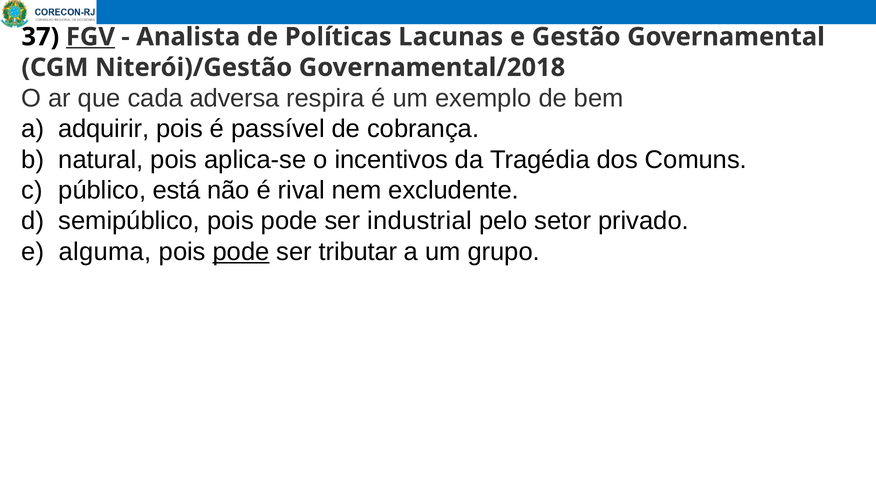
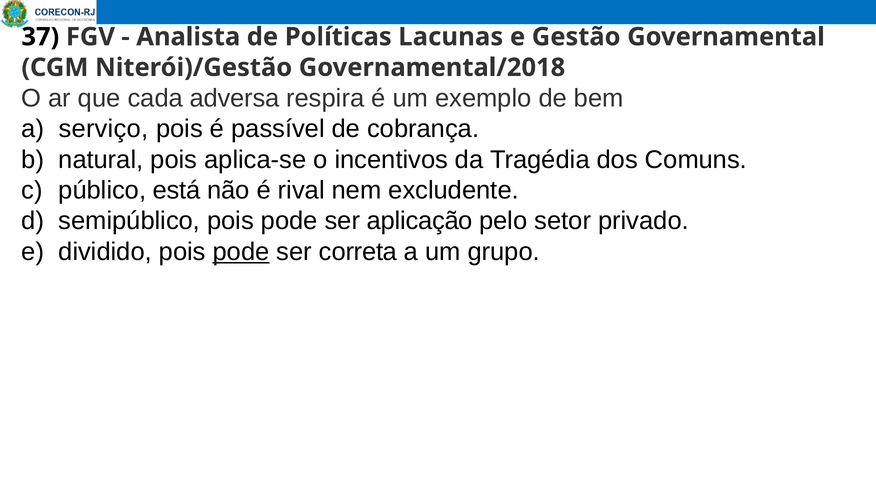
FGV underline: present -> none
adquirir: adquirir -> serviço
industrial: industrial -> aplicação
alguma: alguma -> dividido
tributar: tributar -> correta
